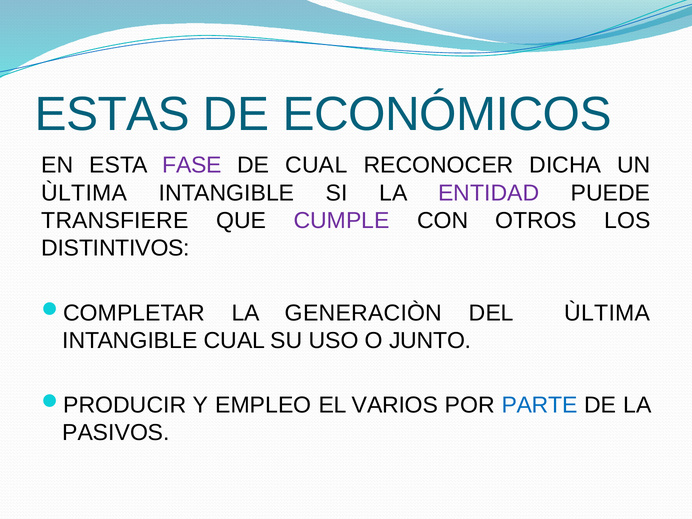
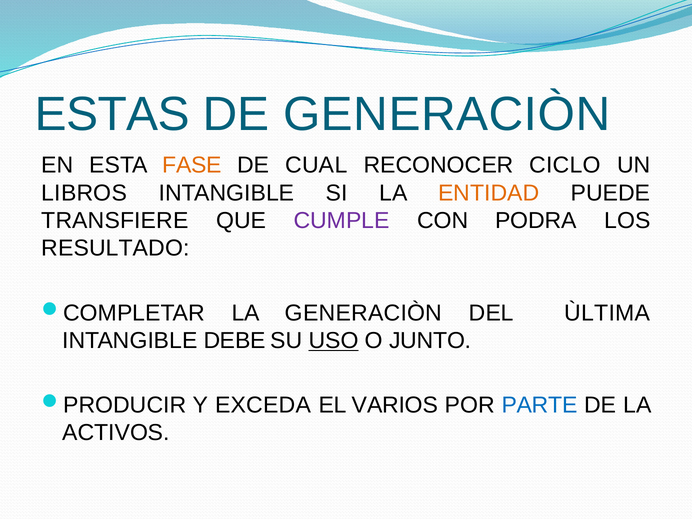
DE ECONÓMICOS: ECONÓMICOS -> GENERACIÒN
FASE colour: purple -> orange
DICHA: DICHA -> CICLO
ÙLTIMA at (84, 193): ÙLTIMA -> LIBROS
ENTIDAD colour: purple -> orange
OTROS: OTROS -> PODRA
DISTINTIVOS: DISTINTIVOS -> RESULTADO
INTANGIBLE CUAL: CUAL -> DEBE
USO underline: none -> present
EMPLEO: EMPLEO -> EXCEDA
PASIVOS: PASIVOS -> ACTIVOS
